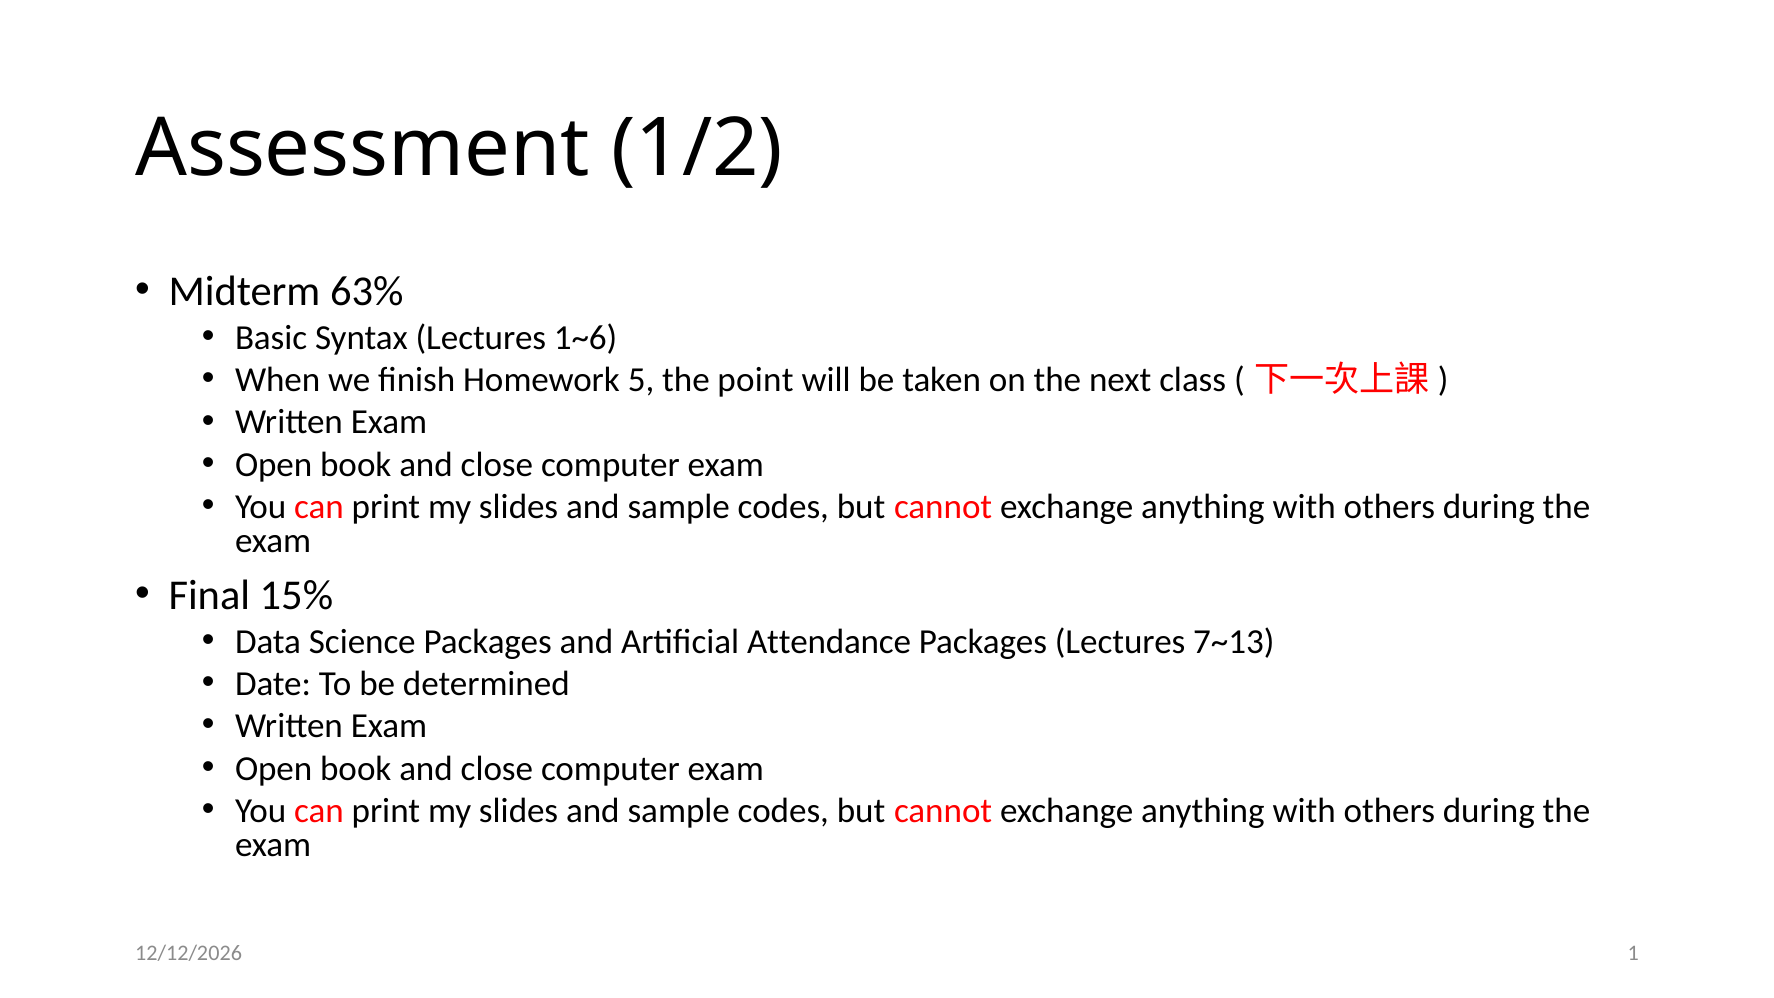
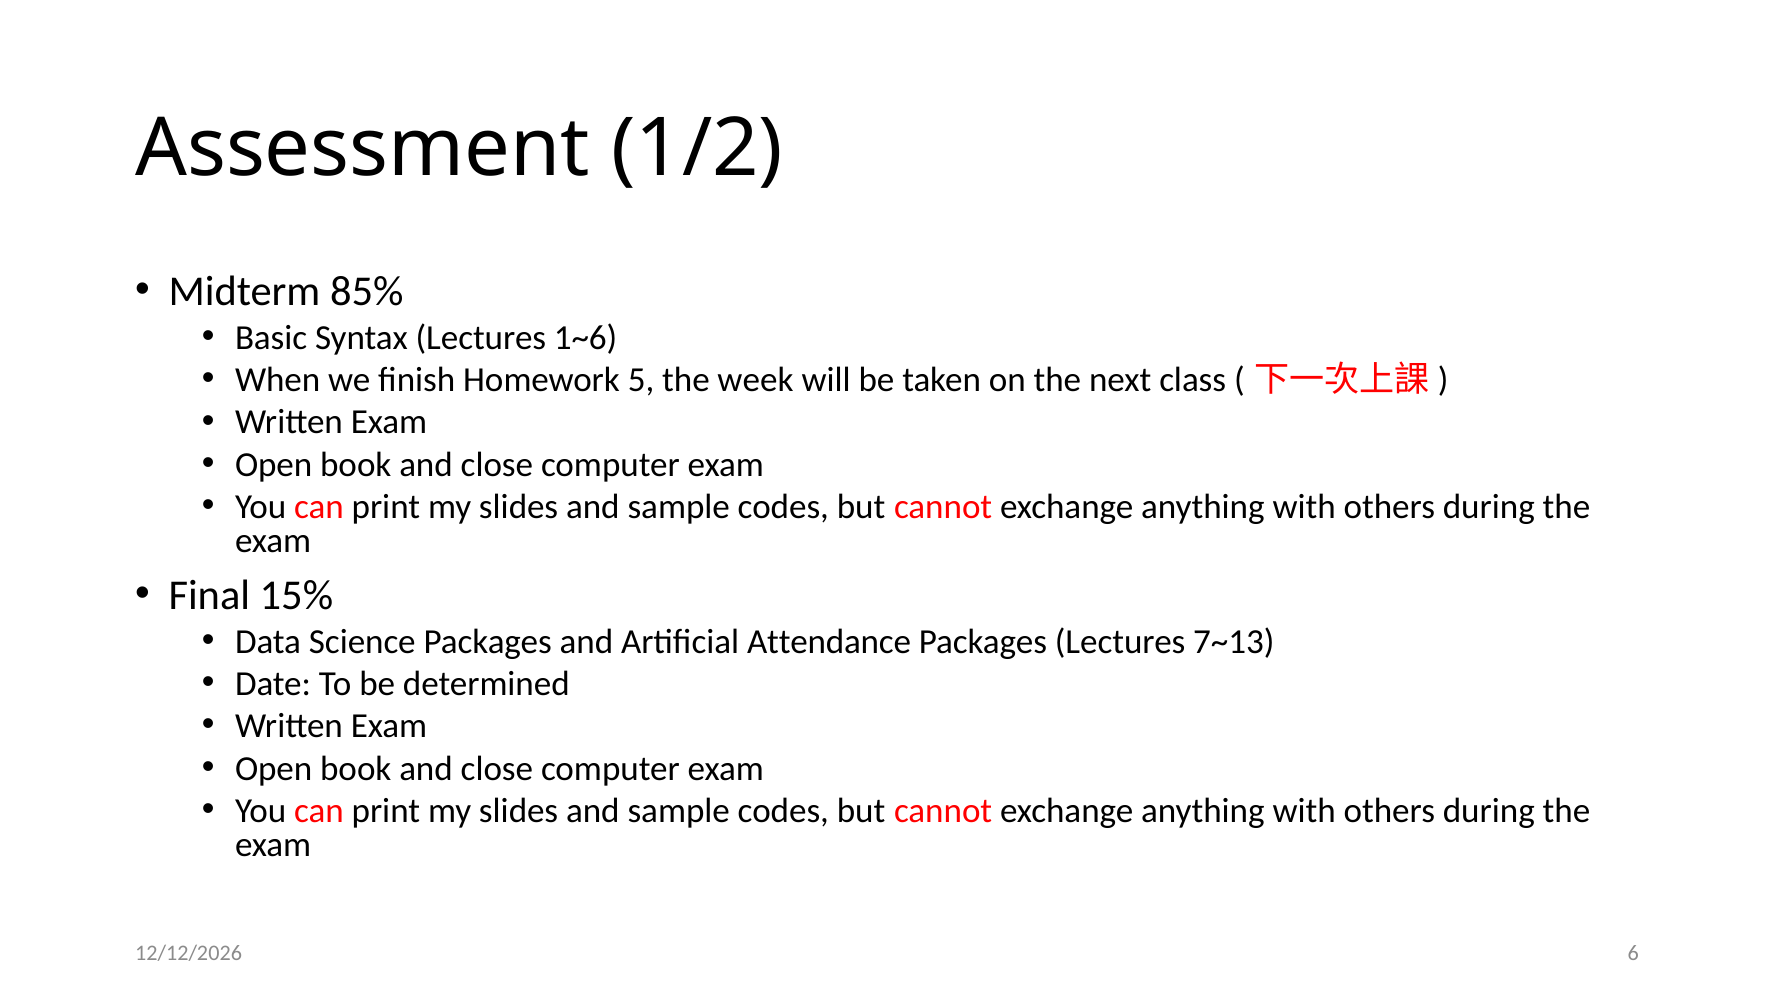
63%: 63% -> 85%
point: point -> week
1: 1 -> 6
